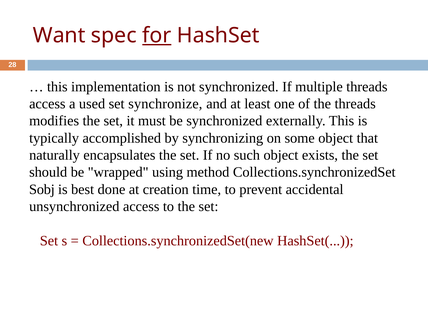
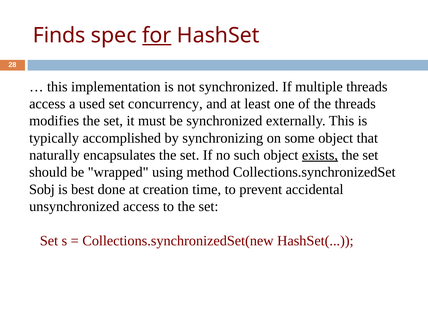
Want: Want -> Finds
synchronize: synchronize -> concurrency
exists underline: none -> present
